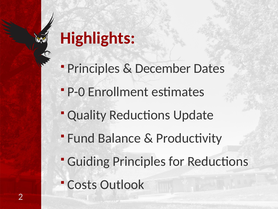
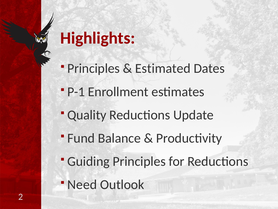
December: December -> Estimated
P-0: P-0 -> P-1
Costs: Costs -> Need
